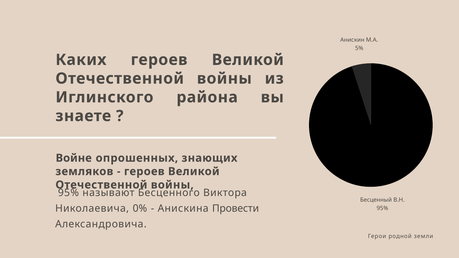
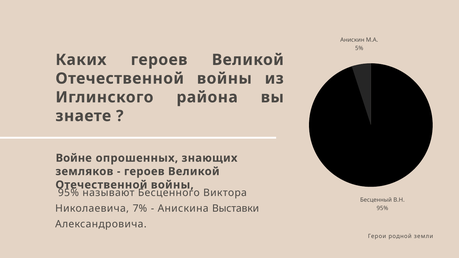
0%: 0% -> 7%
Провести: Провести -> Выставки
